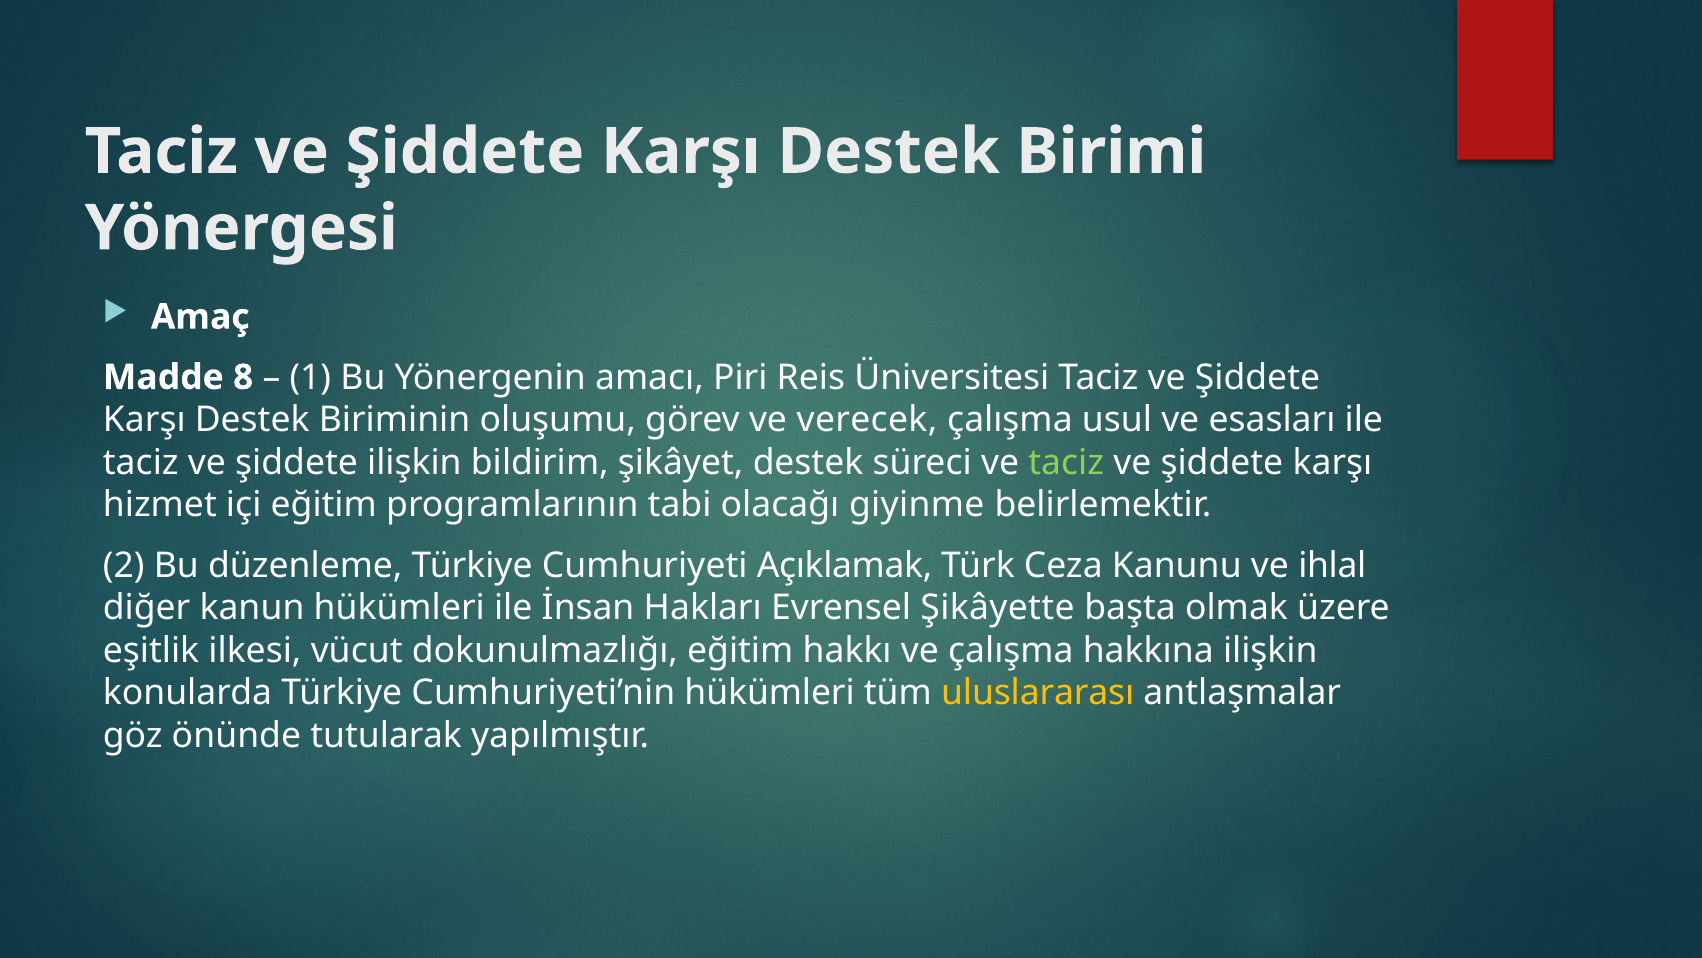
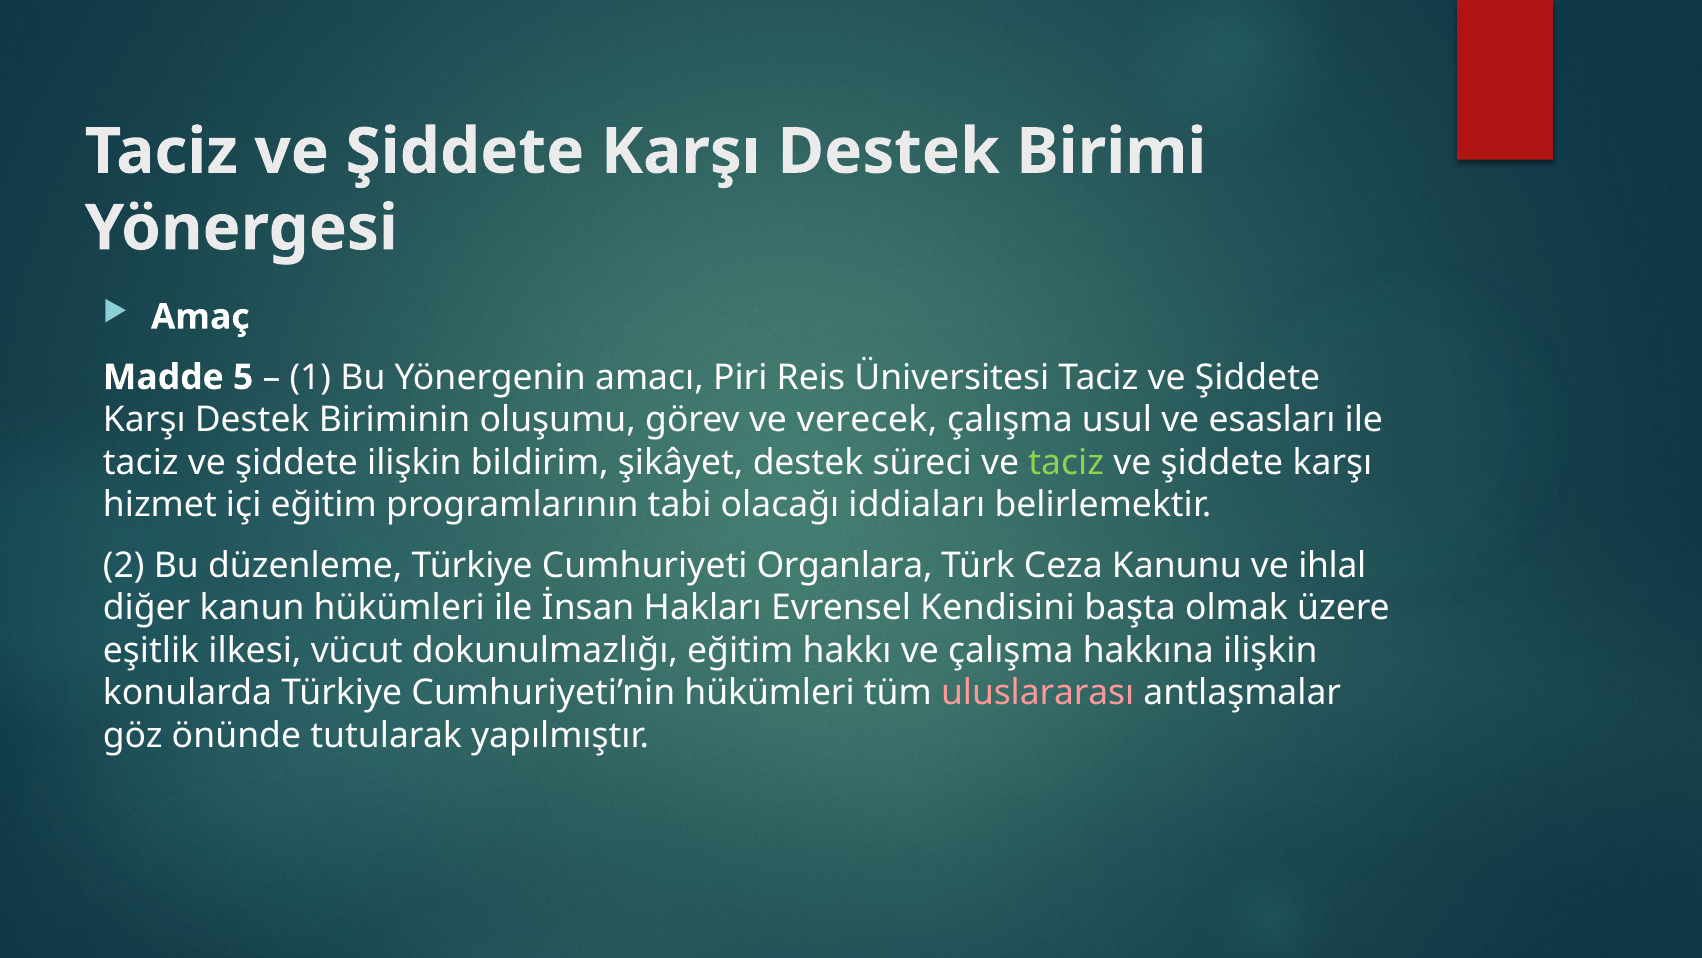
8: 8 -> 5
giyinme: giyinme -> iddiaları
Açıklamak: Açıklamak -> Organlara
Şikâyette: Şikâyette -> Kendisini
uluslararası colour: yellow -> pink
